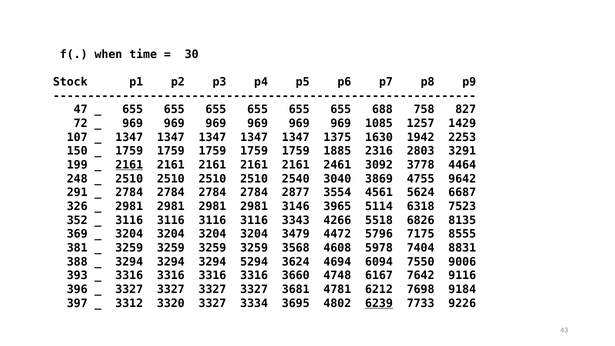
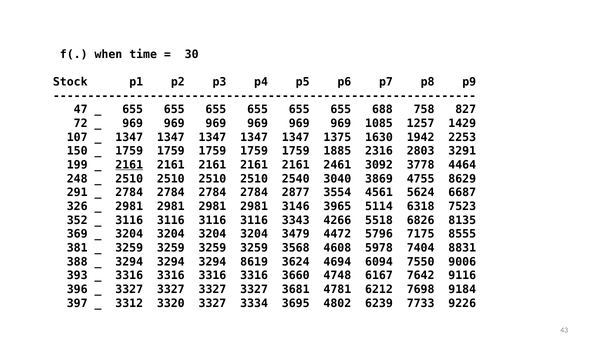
9642: 9642 -> 8629
5294: 5294 -> 8619
6239 underline: present -> none
